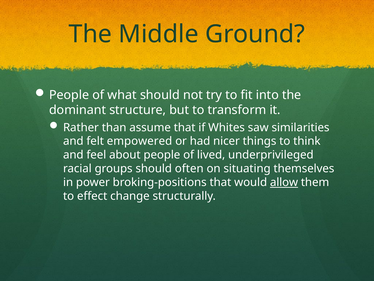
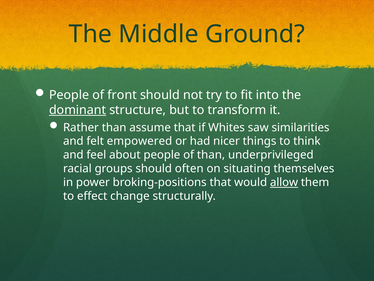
what: what -> front
dominant underline: none -> present
of lived: lived -> than
